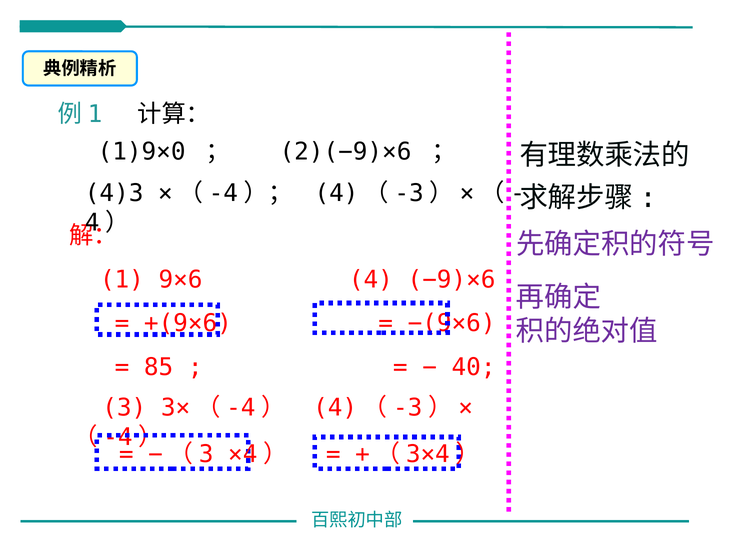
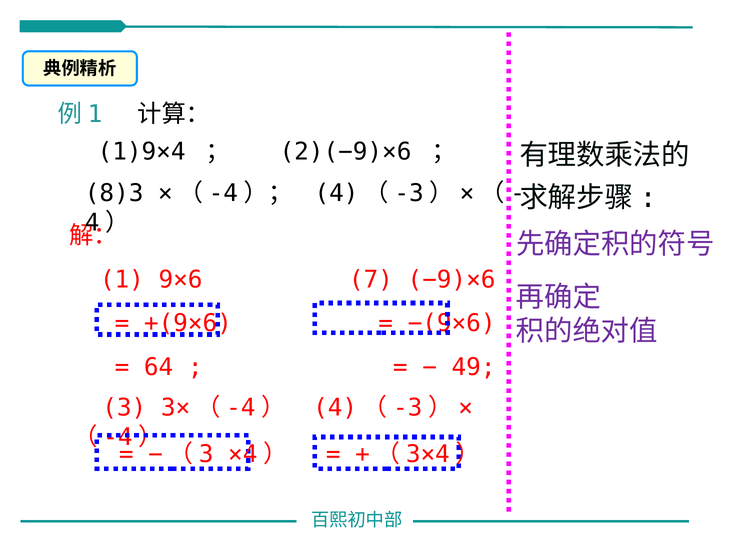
1)9×0: 1)9×0 -> 1)9×4
4)3: 4)3 -> 8)3
4: 4 -> 7
85: 85 -> 64
40: 40 -> 49
